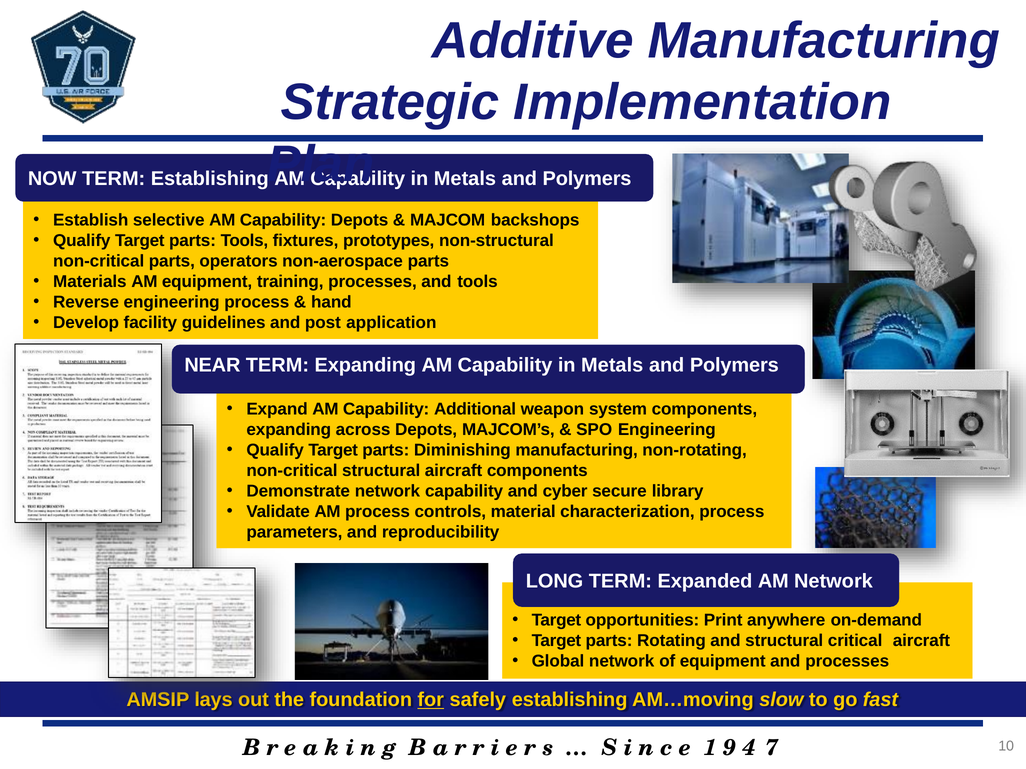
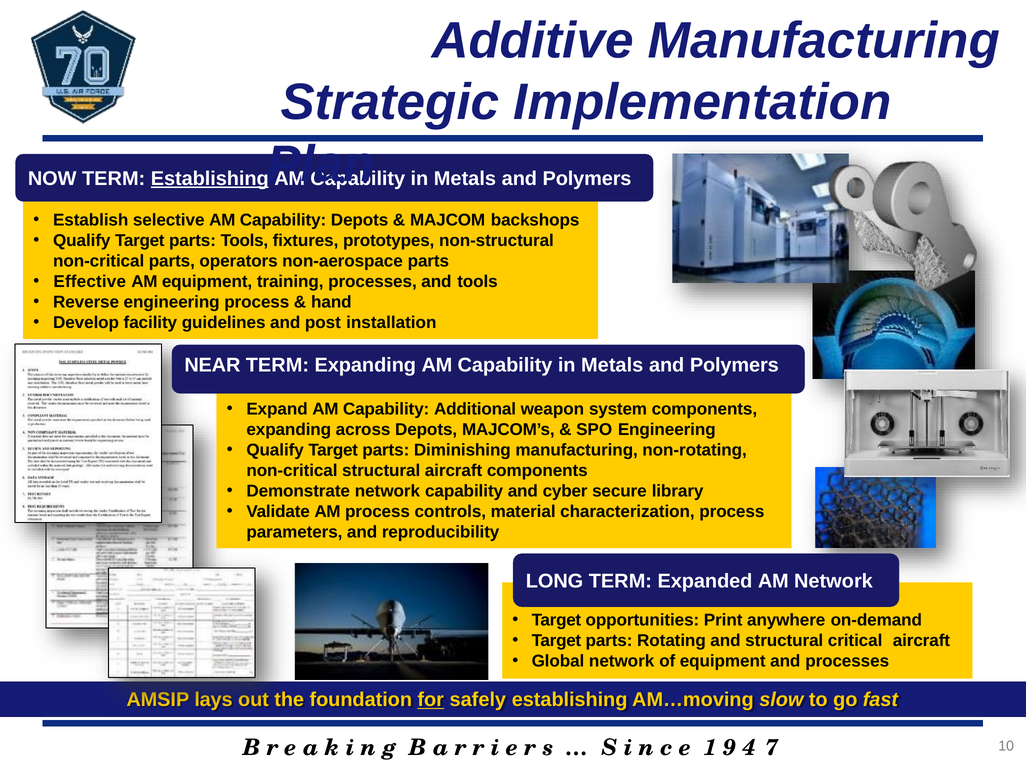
Establishing at (210, 179) underline: none -> present
Materials: Materials -> Effective
application: application -> installation
